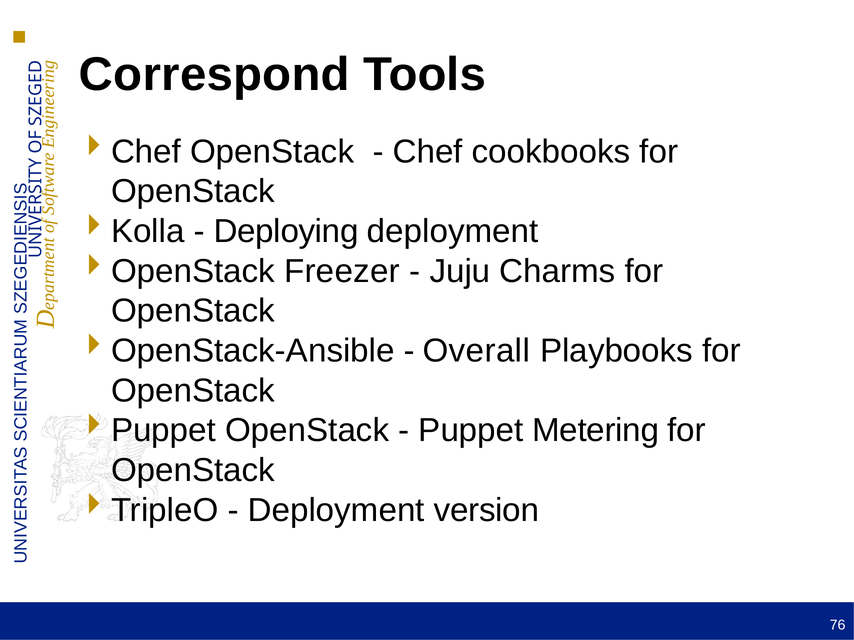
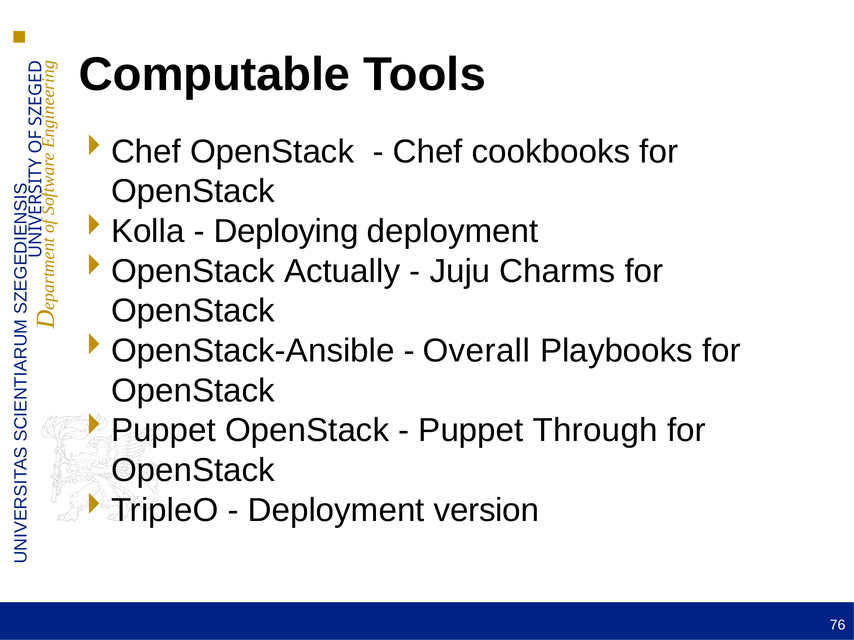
Correspond: Correspond -> Computable
Freezer: Freezer -> Actually
Metering: Metering -> Through
